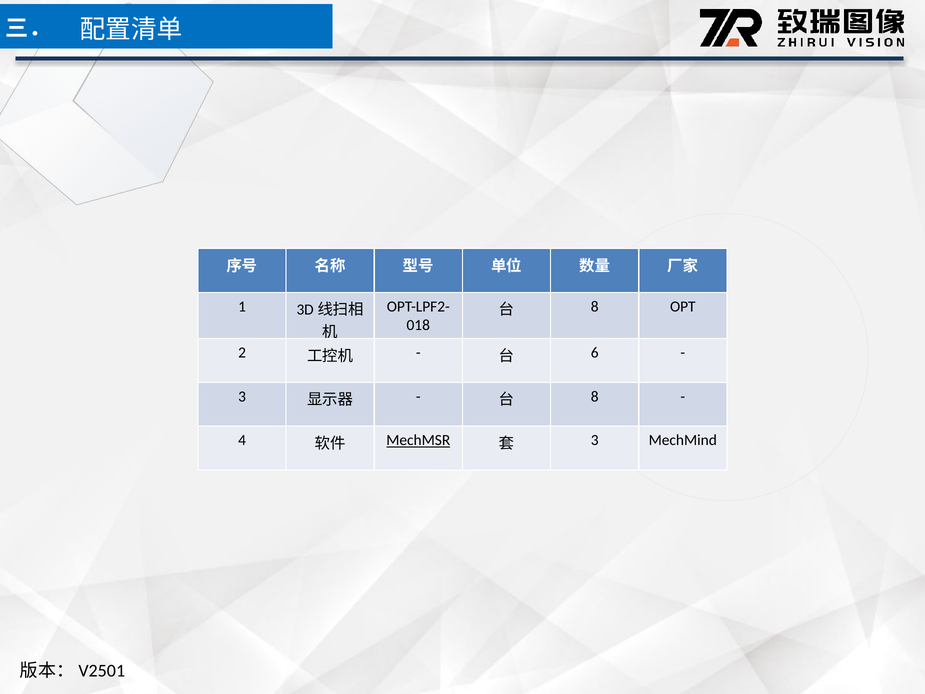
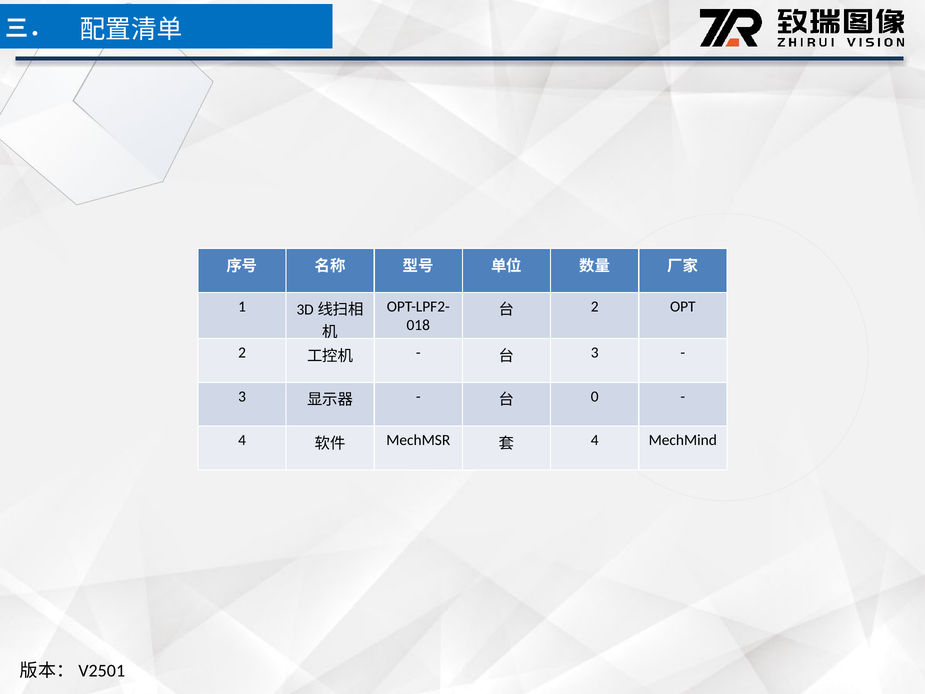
8 at (595, 306): 8 -> 2
6 at (595, 353): 6 -> 3
8 at (595, 396): 8 -> 0
MechMSR underline: present -> none
3 at (595, 440): 3 -> 4
